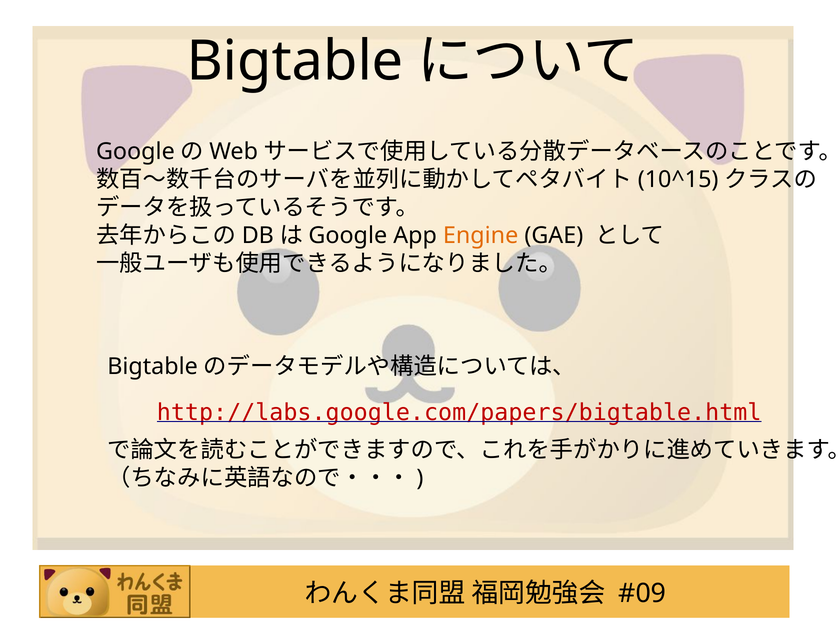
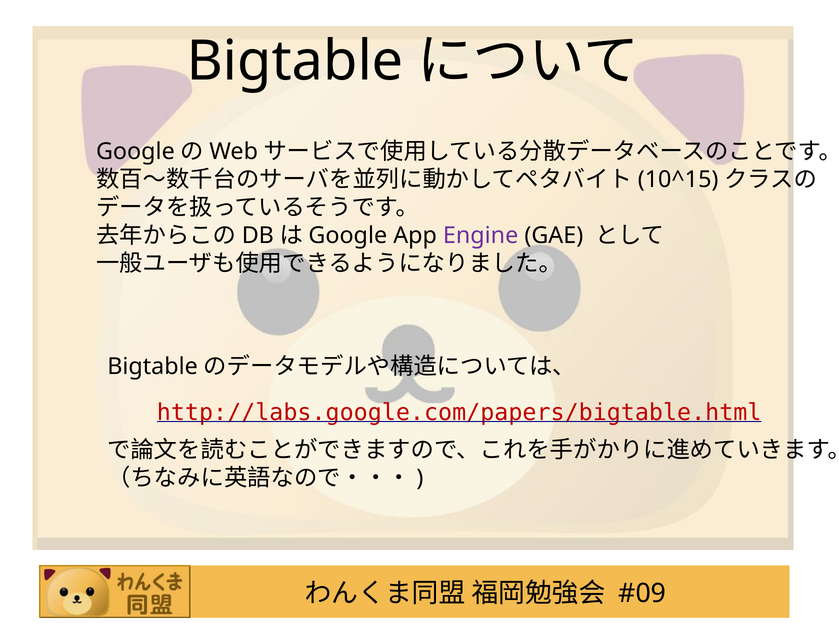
Engine colour: orange -> purple
